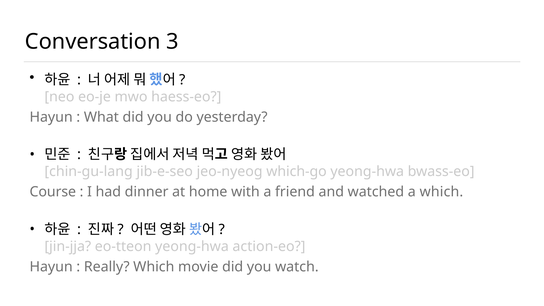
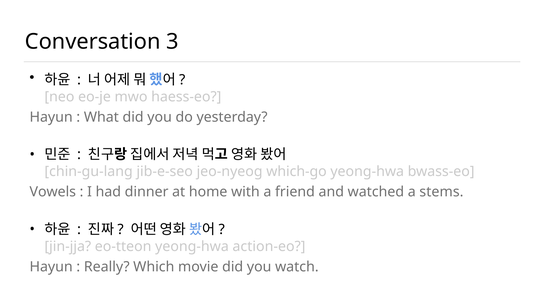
Course: Course -> Vowels
a which: which -> stems
